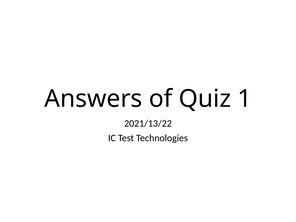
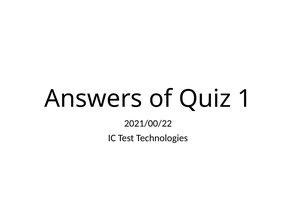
2021/13/22: 2021/13/22 -> 2021/00/22
